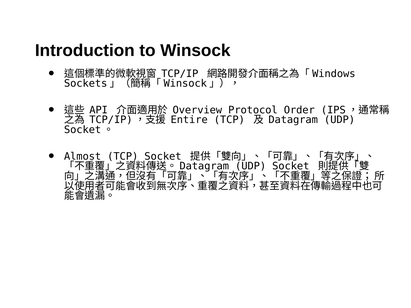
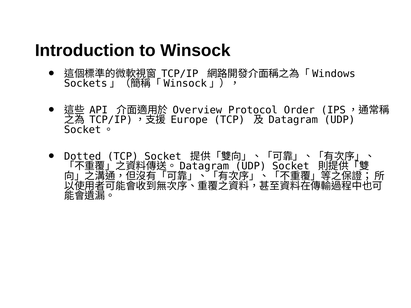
Entire: Entire -> Europe
Almost: Almost -> Dotted
